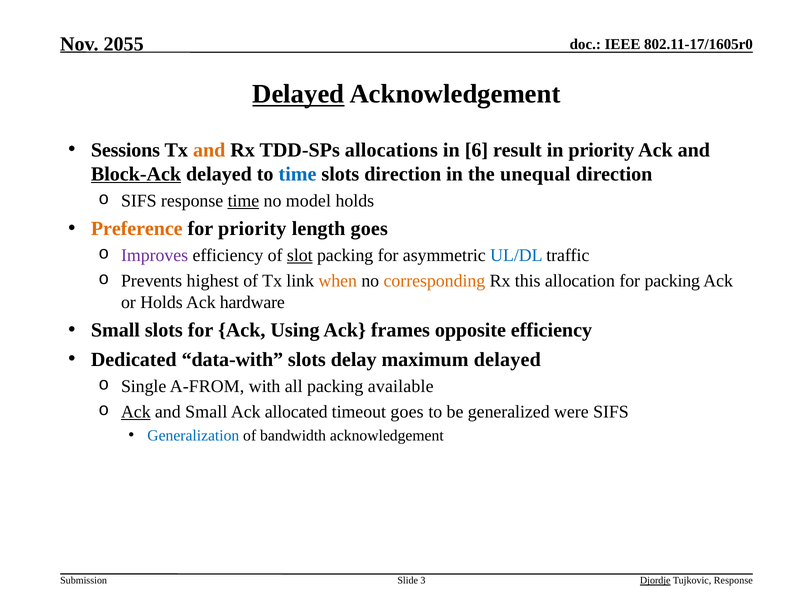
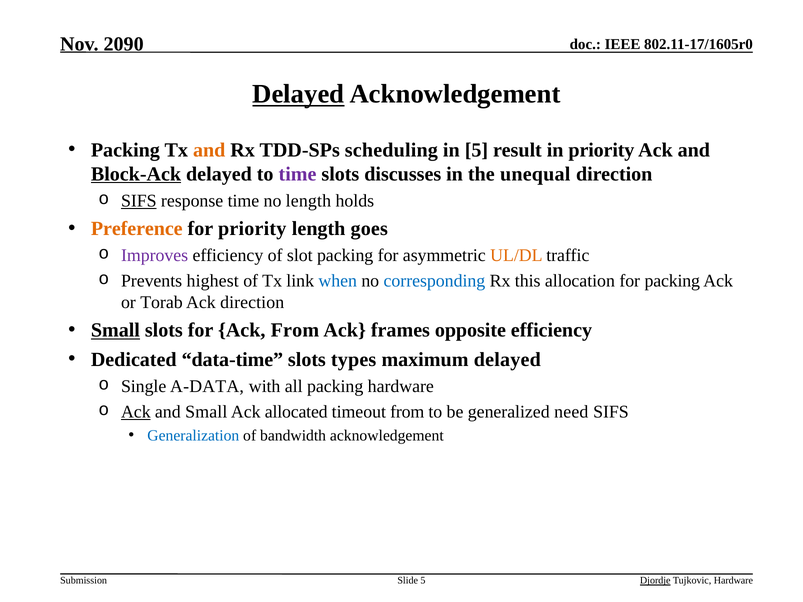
2055: 2055 -> 2090
Sessions at (125, 150): Sessions -> Packing
allocations: allocations -> scheduling
in 6: 6 -> 5
time at (298, 174) colour: blue -> purple
slots direction: direction -> discusses
SIFS at (139, 201) underline: none -> present
time at (243, 201) underline: present -> none
no model: model -> length
slot underline: present -> none
UL/DL colour: blue -> orange
when colour: orange -> blue
corresponding colour: orange -> blue
or Holds: Holds -> Torab
Ack hardware: hardware -> direction
Small at (115, 330) underline: none -> present
Ack Using: Using -> From
data-with: data-with -> data-time
delay: delay -> types
A-FROM: A-FROM -> A-DATA
packing available: available -> hardware
timeout goes: goes -> from
were: were -> need
Slide 3: 3 -> 5
Tujkovic Response: Response -> Hardware
